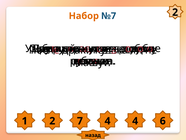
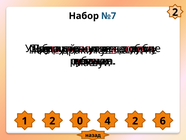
Набор colour: orange -> black
7: 7 -> 0
4 4: 4 -> 2
